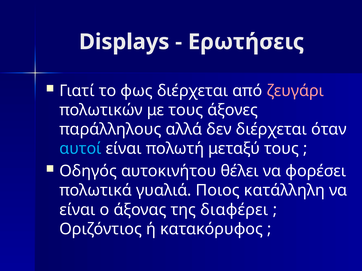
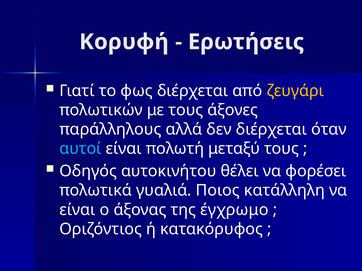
Displays: Displays -> Κορυφή
ζευγάρι colour: pink -> yellow
διαφέρει: διαφέρει -> έγχρωμο
